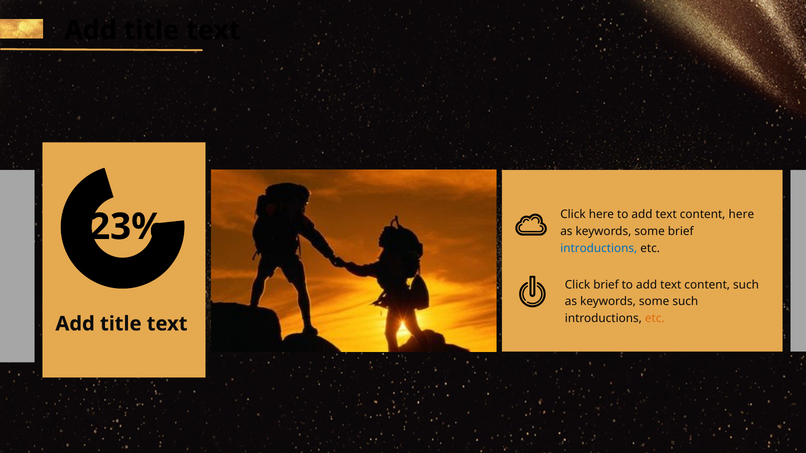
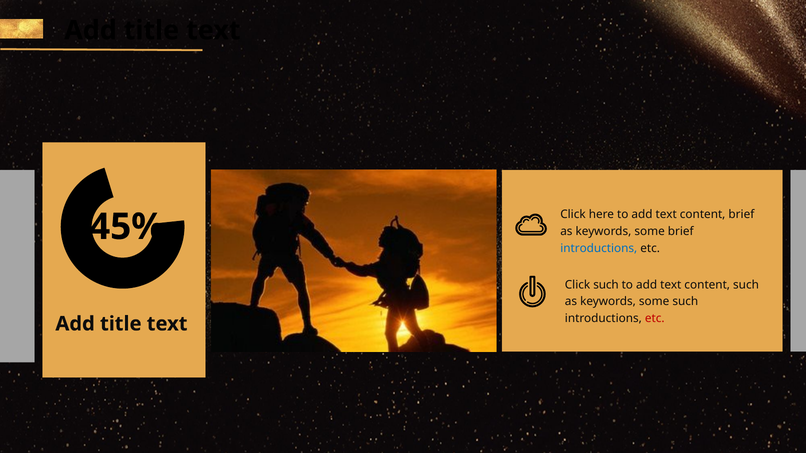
content here: here -> brief
23%: 23% -> 45%
Click brief: brief -> such
etc at (655, 319) colour: orange -> red
